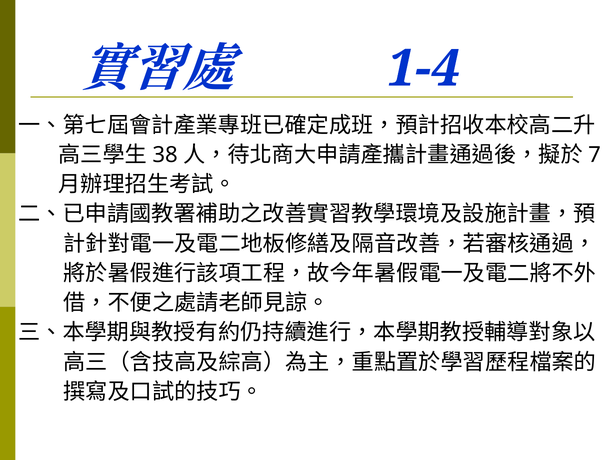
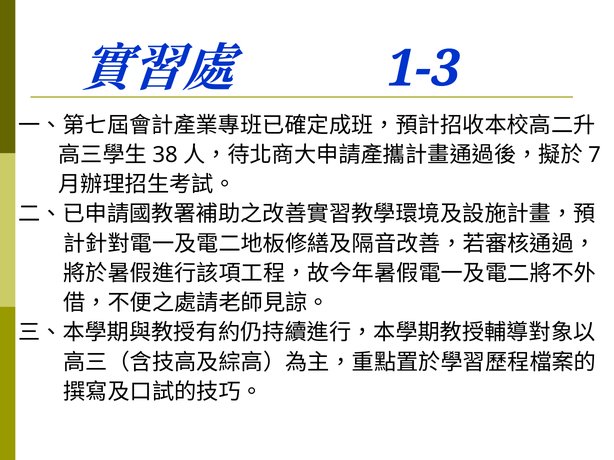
1-4: 1-4 -> 1-3
